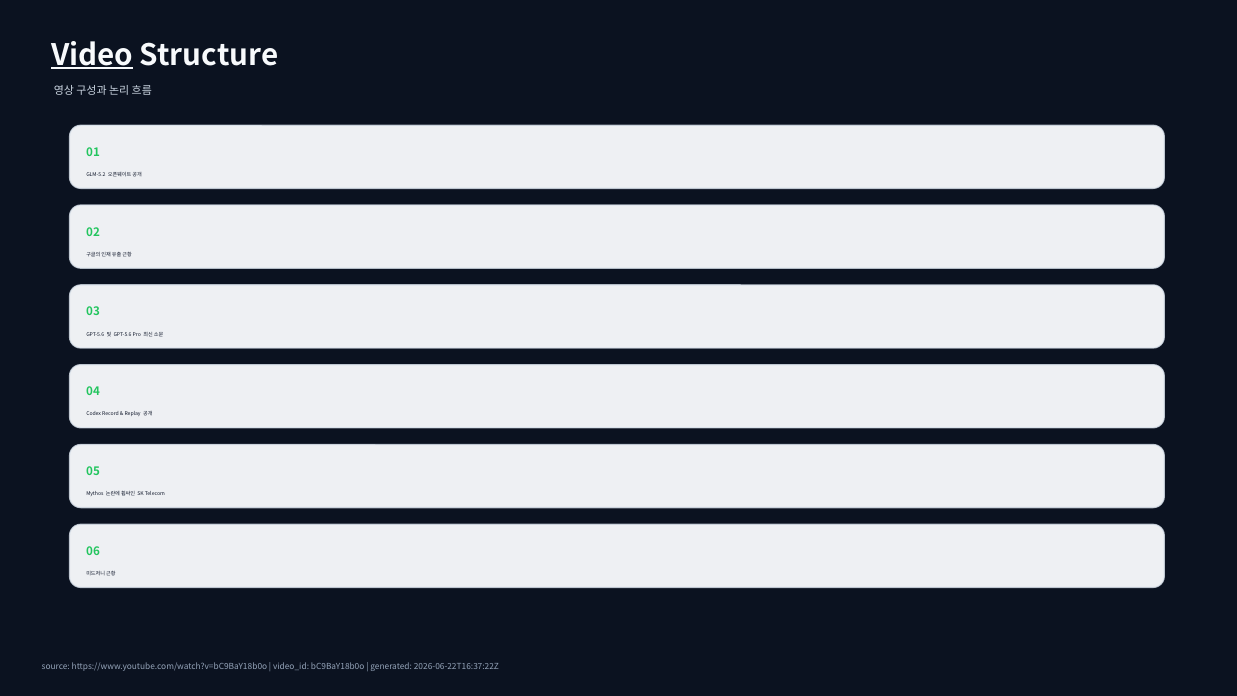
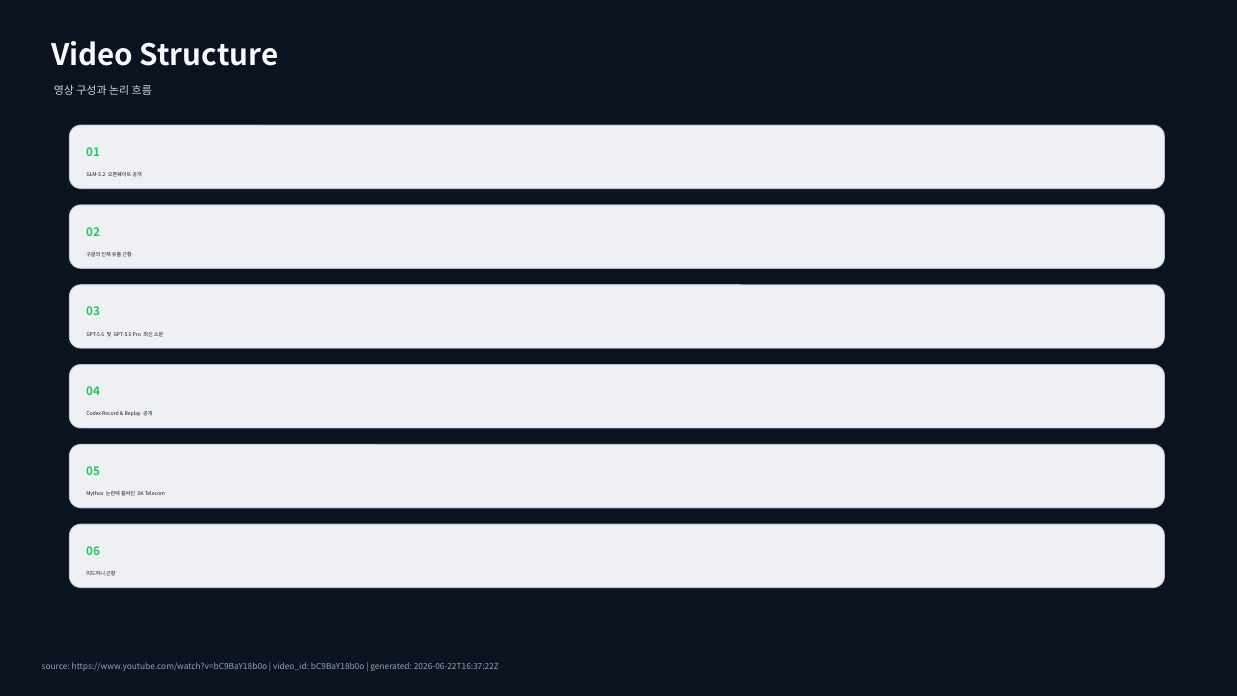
Video underline: present -> none
